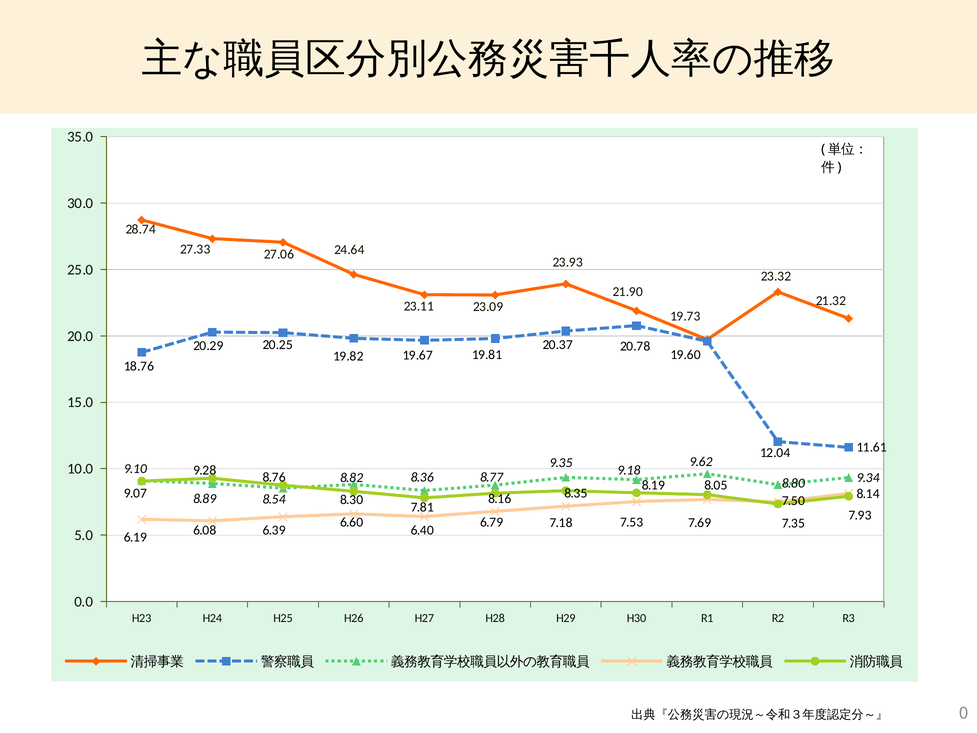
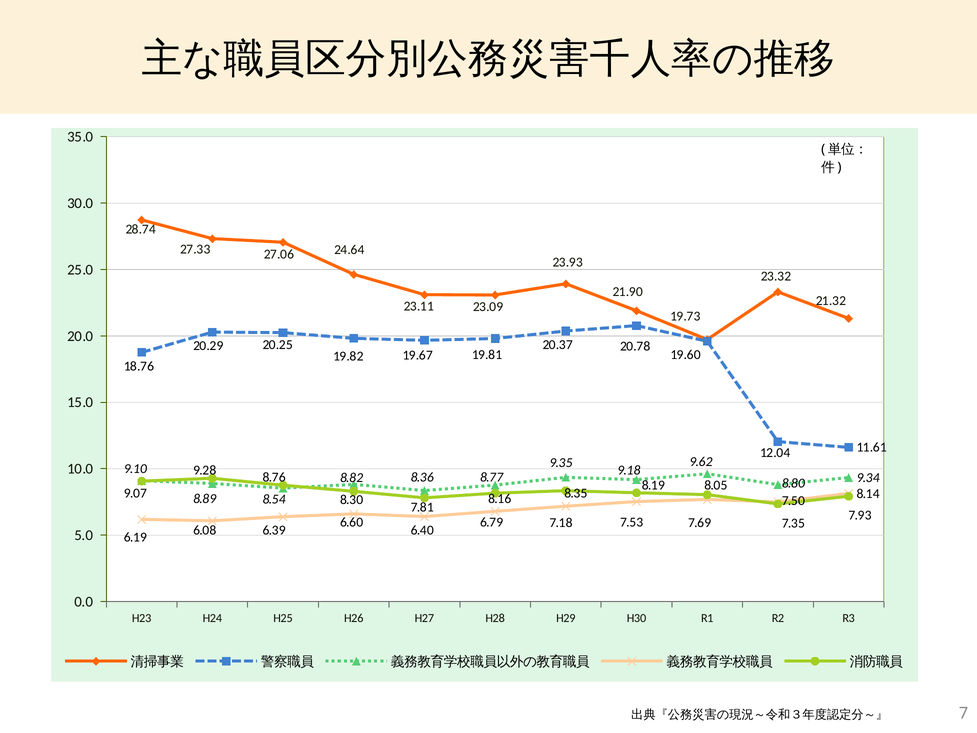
0: 0 -> 7
